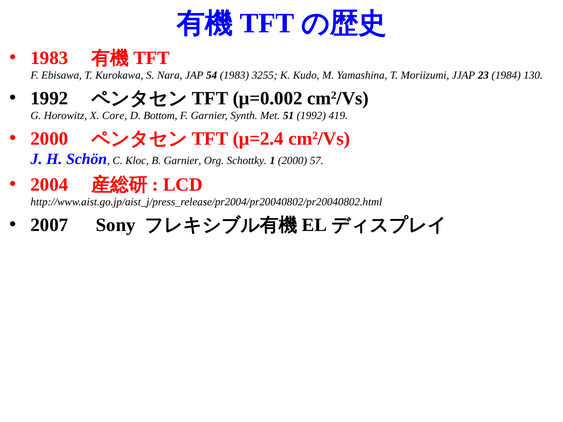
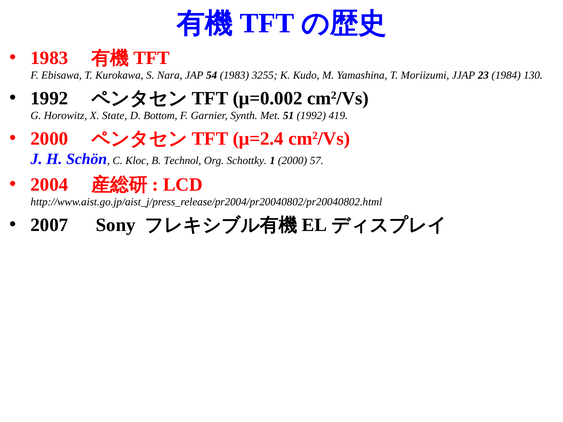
Core: Core -> State
B Garnier: Garnier -> Technol
